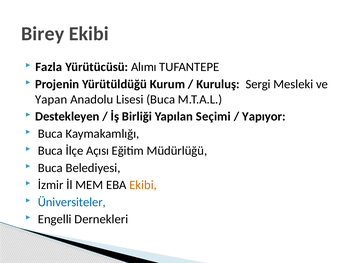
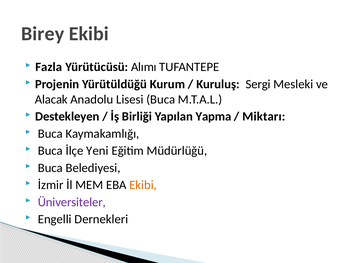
Yapan: Yapan -> Alacak
Seçimi: Seçimi -> Yapma
Yapıyor: Yapıyor -> Miktarı
Açısı: Açısı -> Yeni
Üniversiteler colour: blue -> purple
